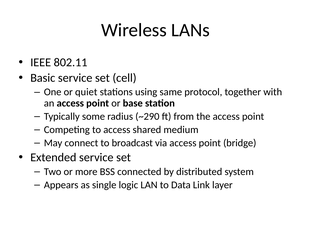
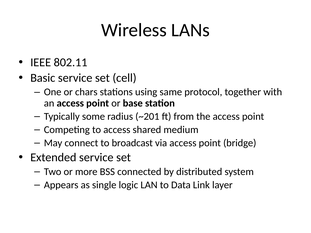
quiet: quiet -> chars
~290: ~290 -> ~201
